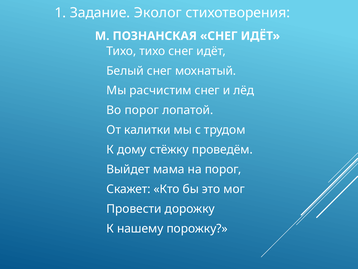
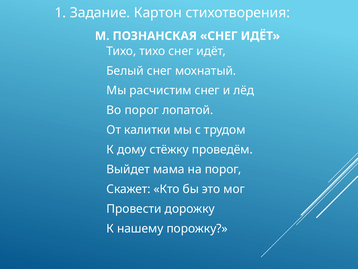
Эколог: Эколог -> Картон
